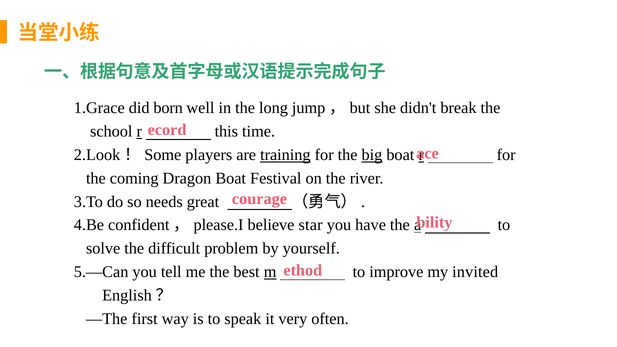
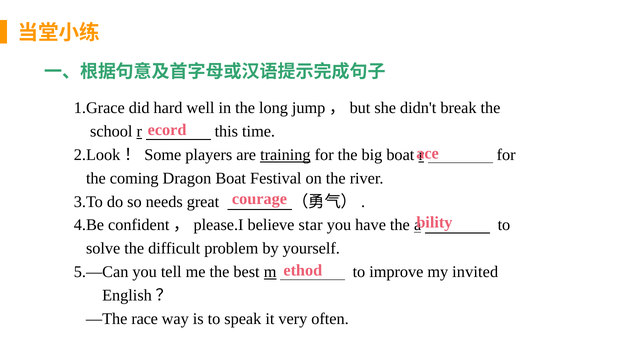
born: born -> hard
big underline: present -> none
first: first -> race
